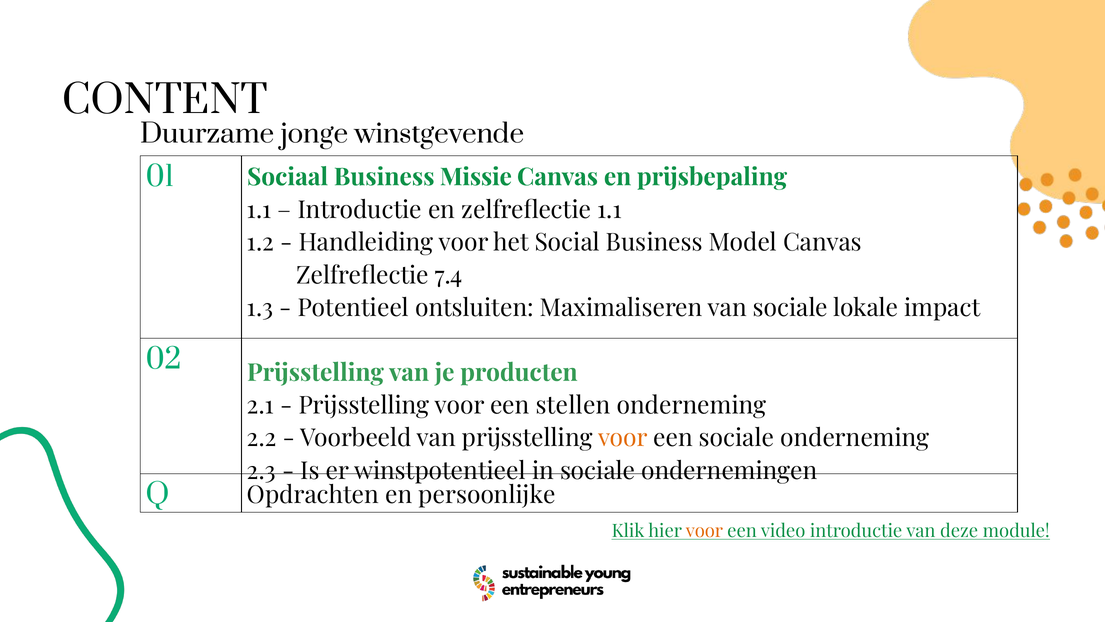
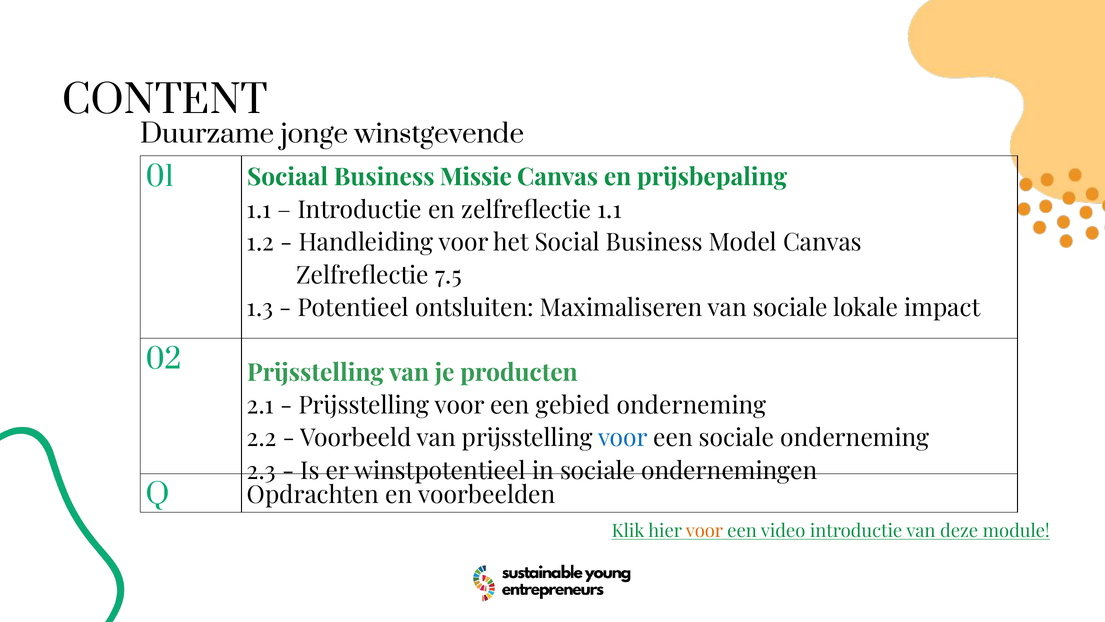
7.4: 7.4 -> 7.5
stellen: stellen -> gebied
voor at (623, 438) colour: orange -> blue
persoonlijke: persoonlijke -> voorbeelden
